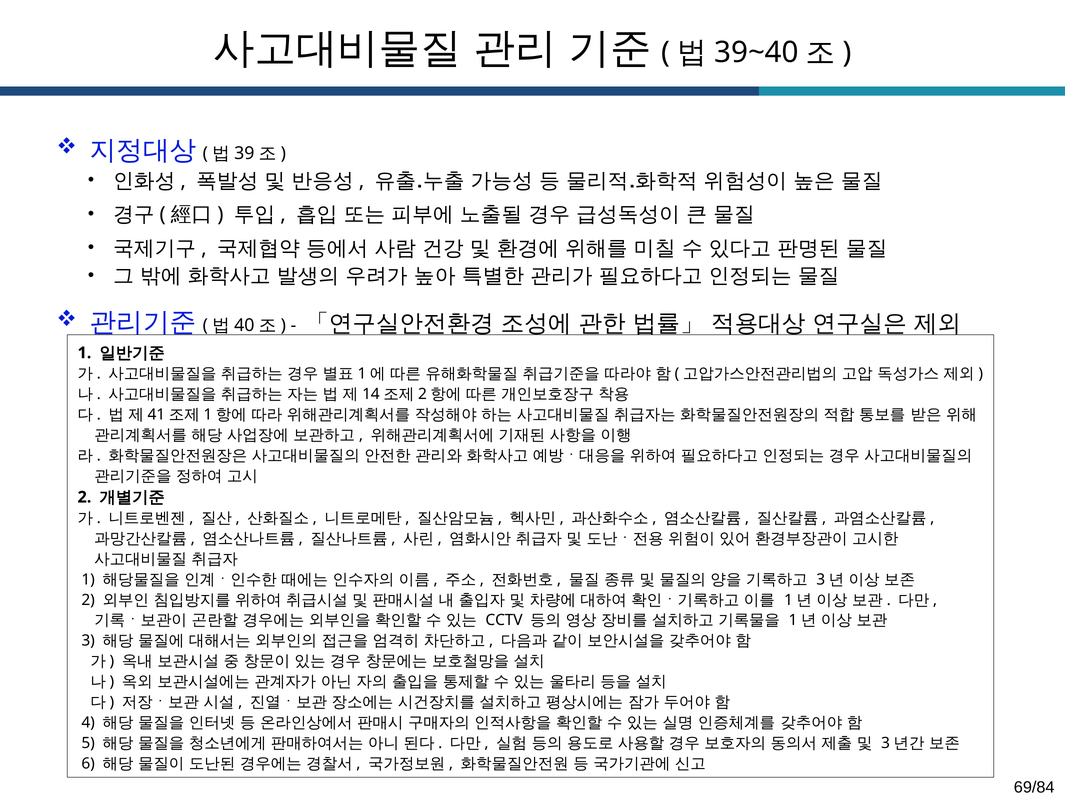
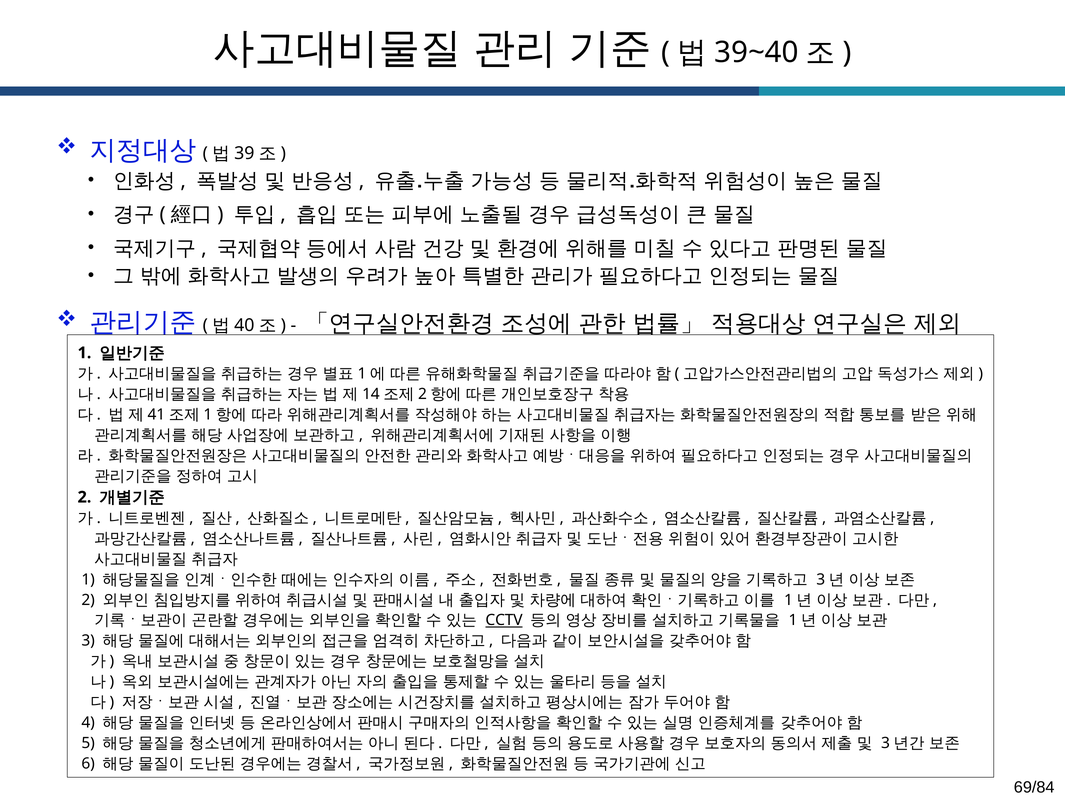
CCTV underline: none -> present
